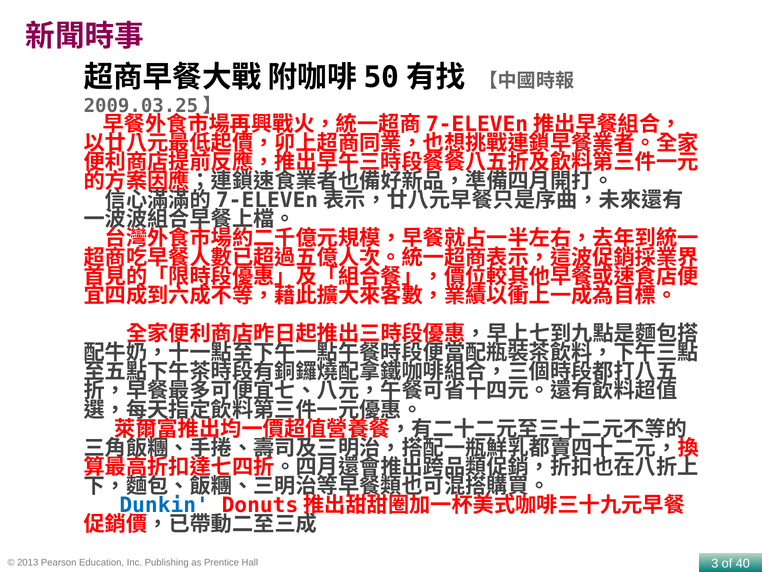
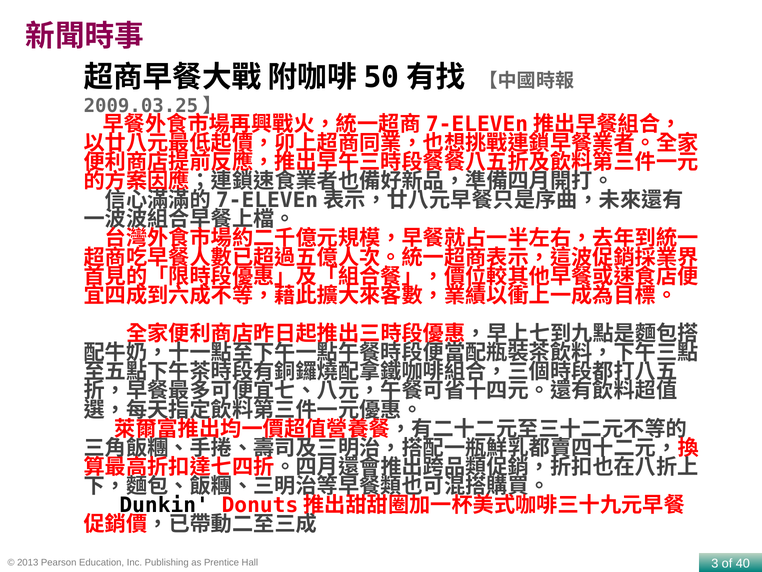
Dunkin colour: blue -> black
